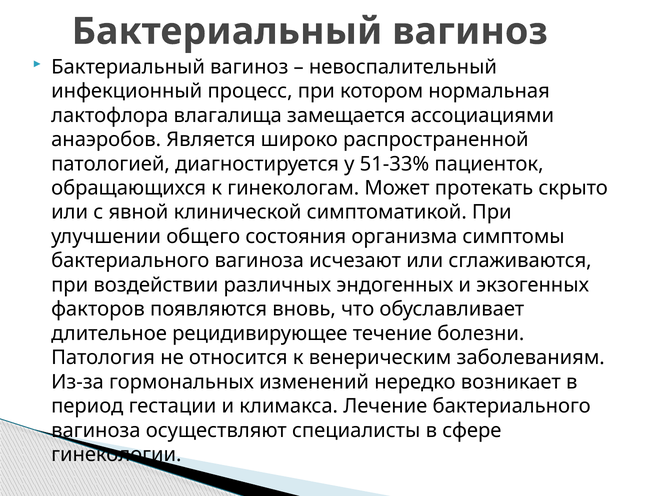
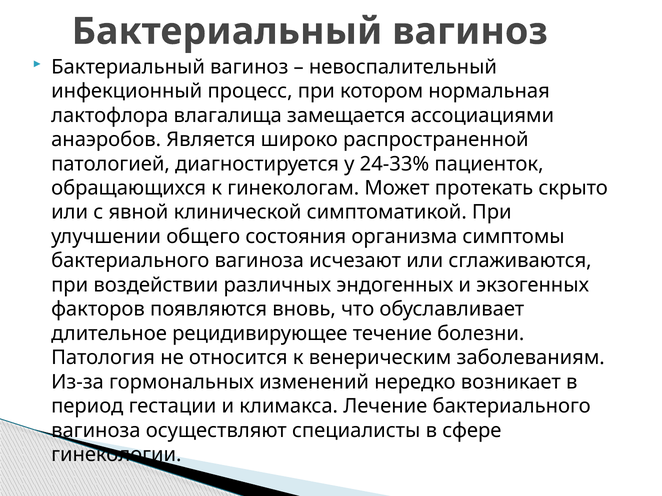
51-33%: 51-33% -> 24-33%
